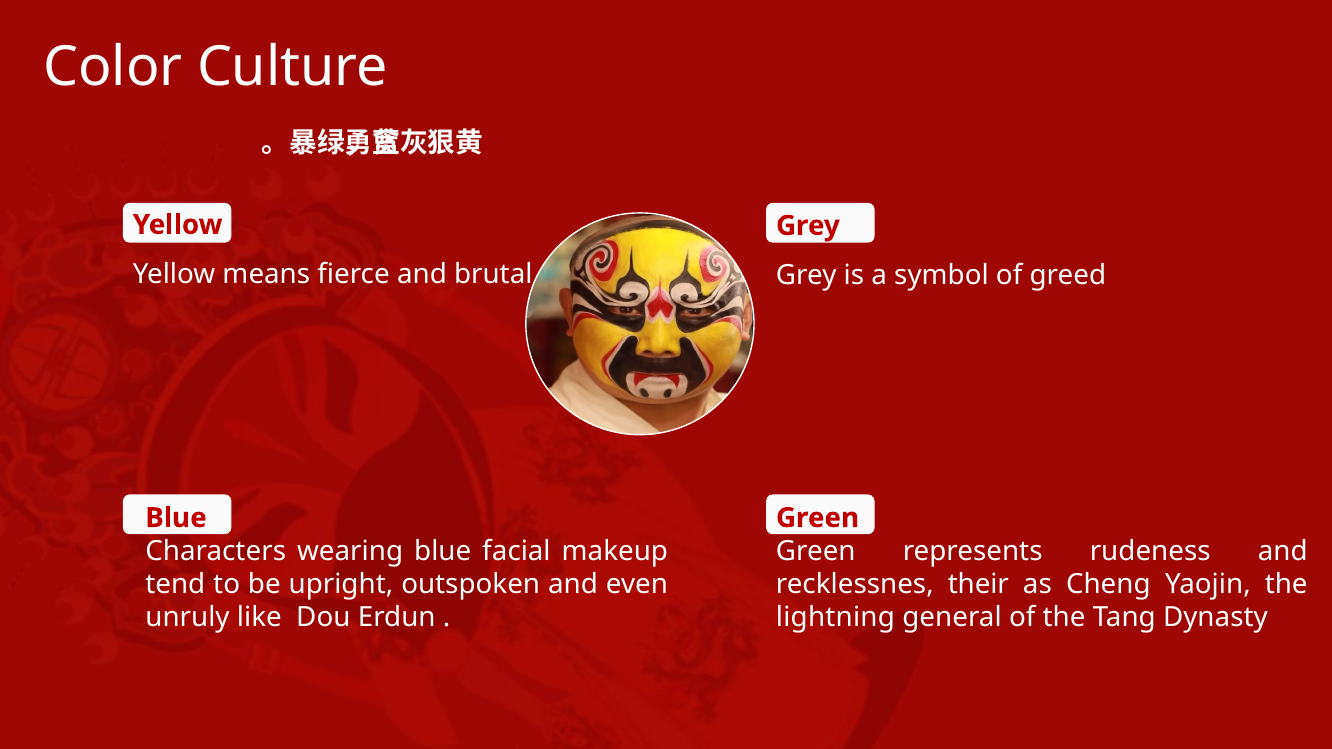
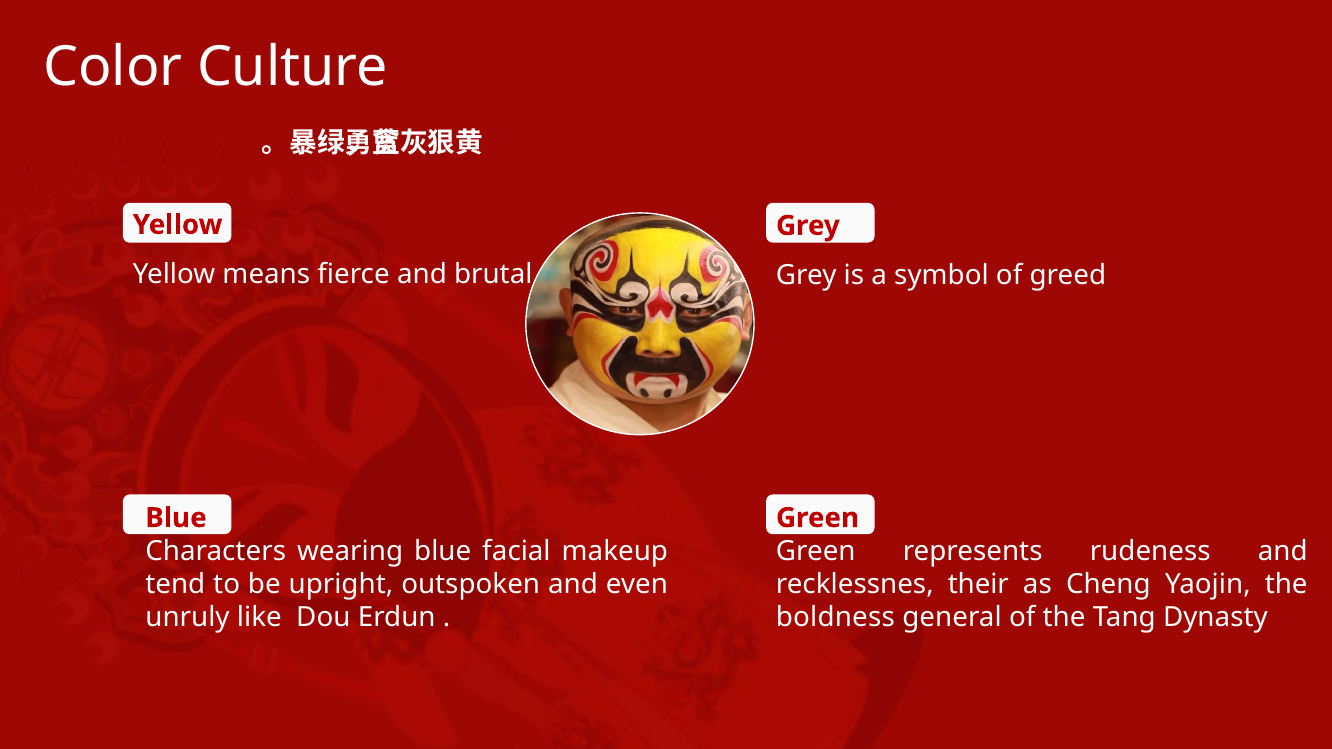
lightning: lightning -> boldness
